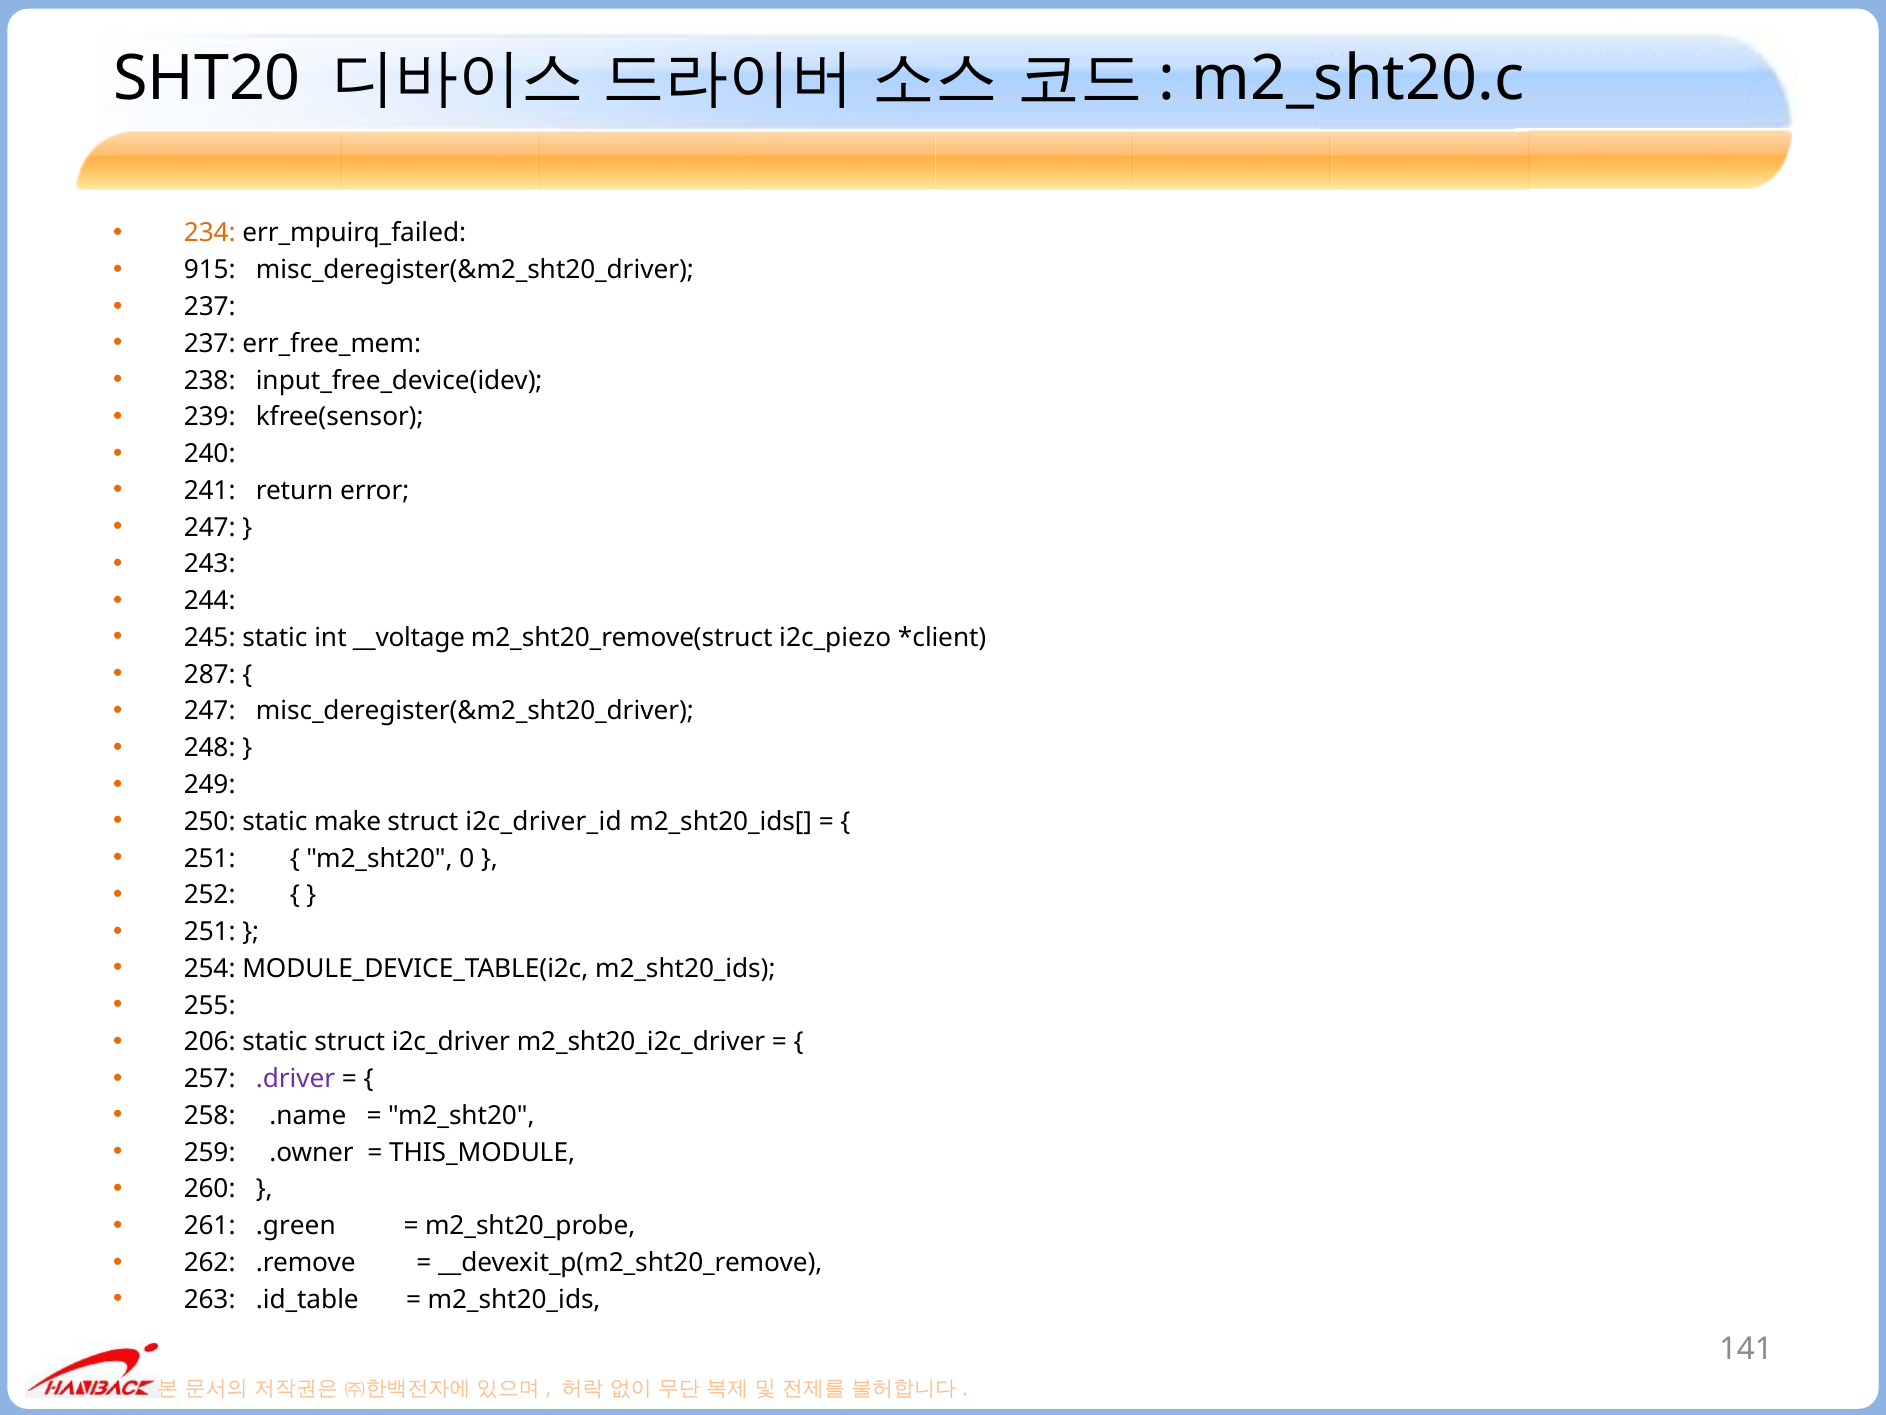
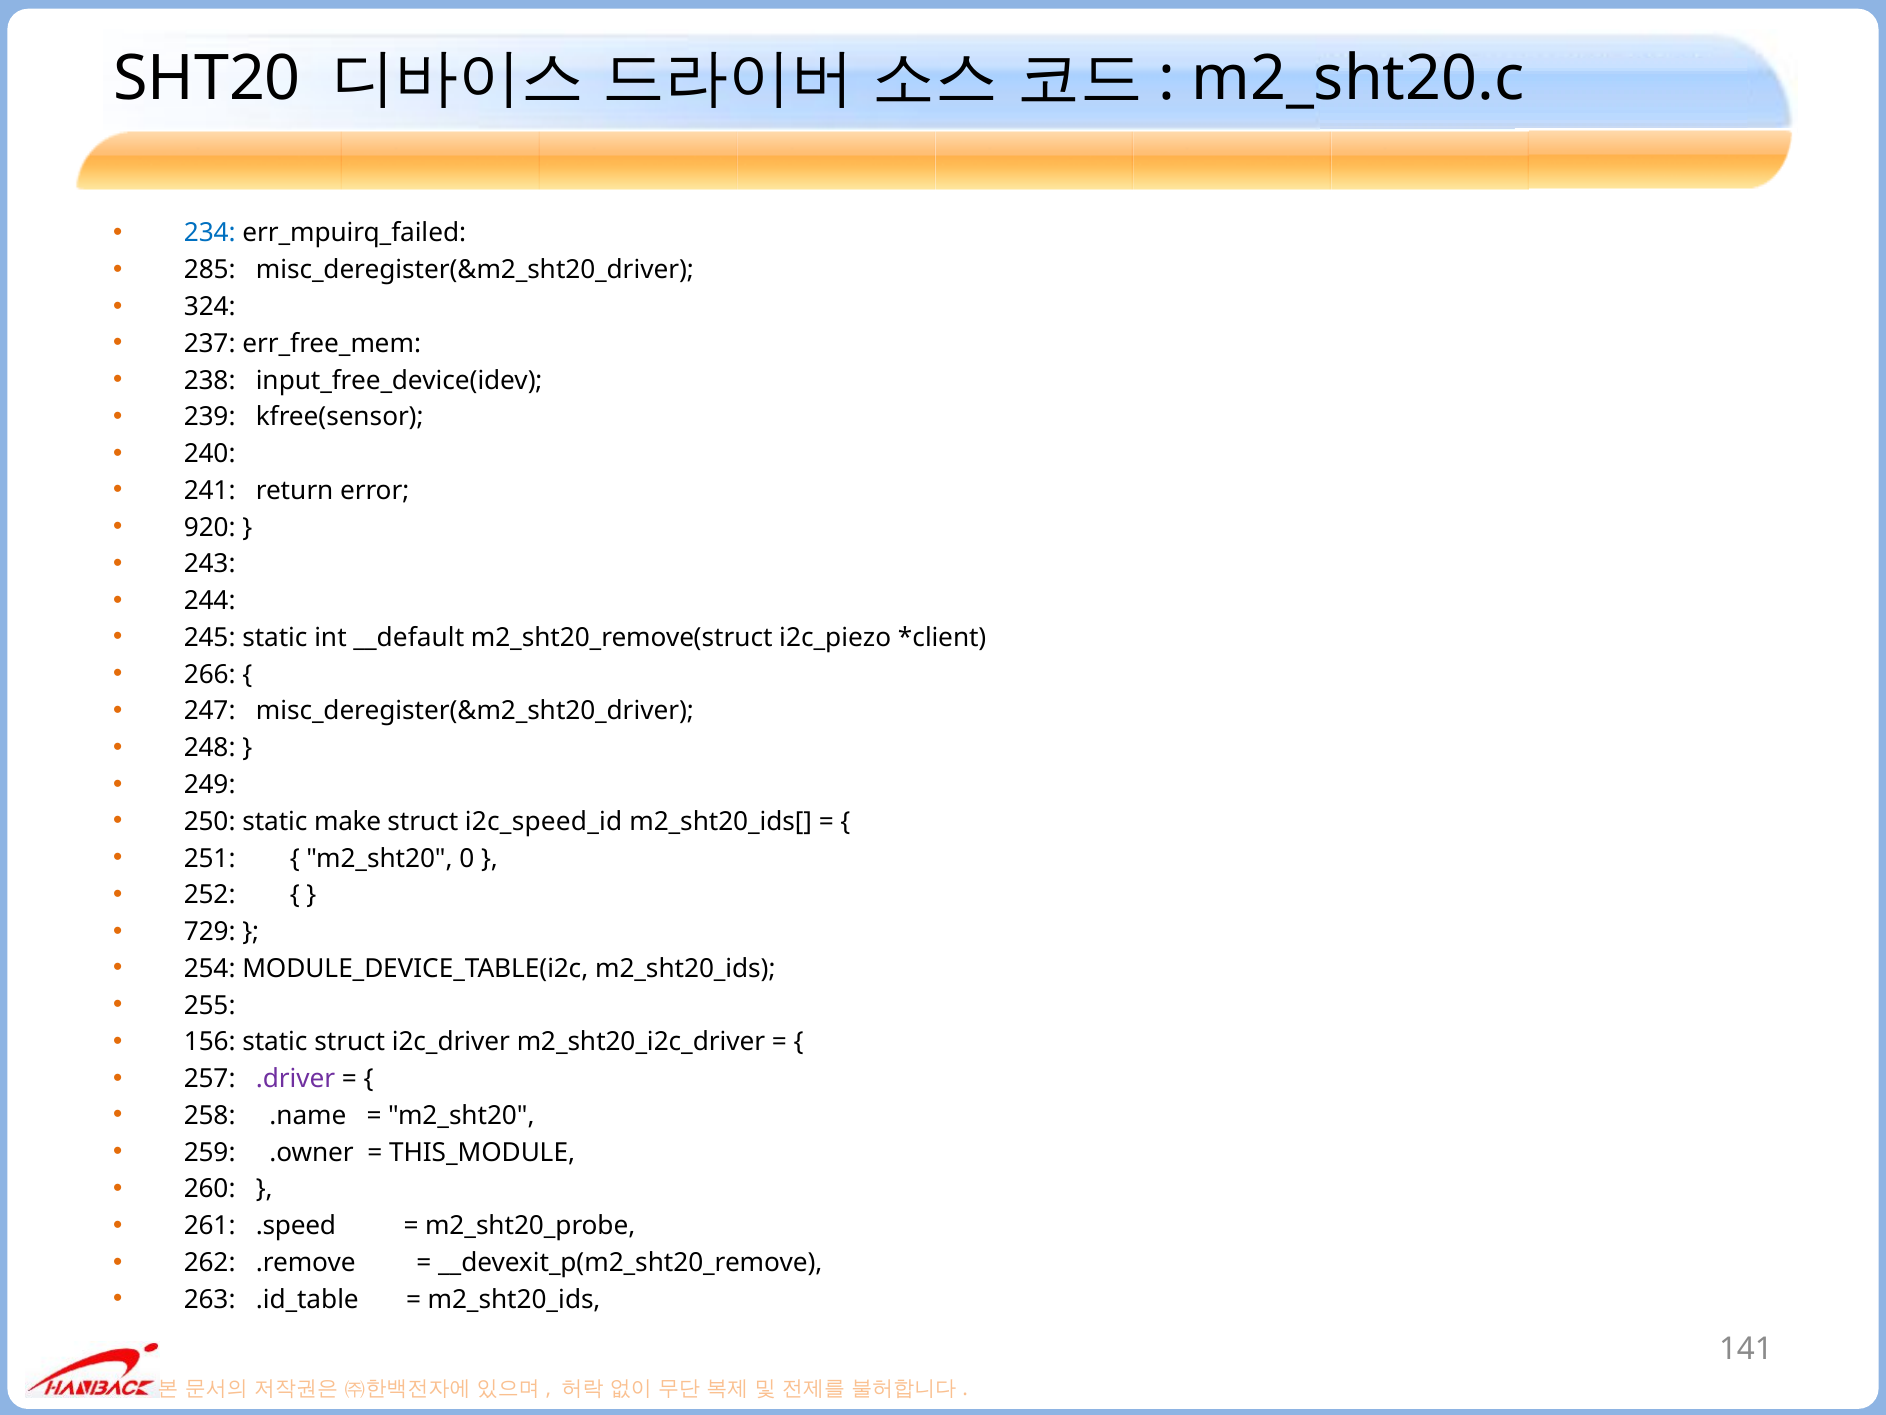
234 colour: orange -> blue
915: 915 -> 285
237 at (210, 307): 237 -> 324
247 at (210, 527): 247 -> 920
__voltage: __voltage -> __default
287: 287 -> 266
i2c_driver_id: i2c_driver_id -> i2c_speed_id
251 at (210, 932): 251 -> 729
206: 206 -> 156
.green: .green -> .speed
